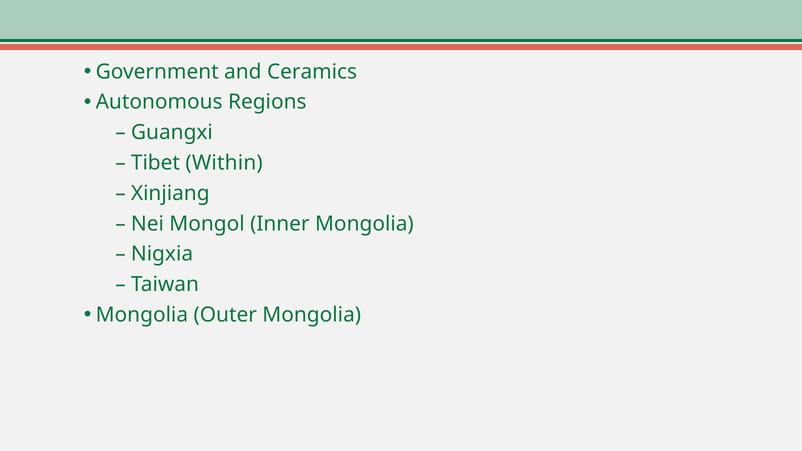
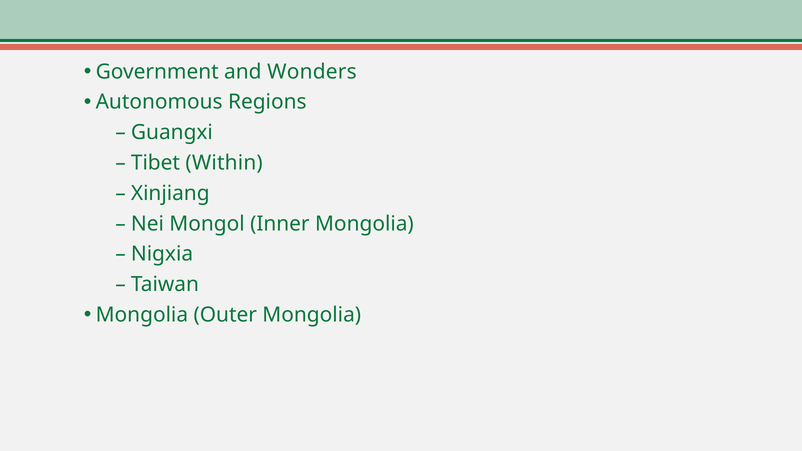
Ceramics: Ceramics -> Wonders
